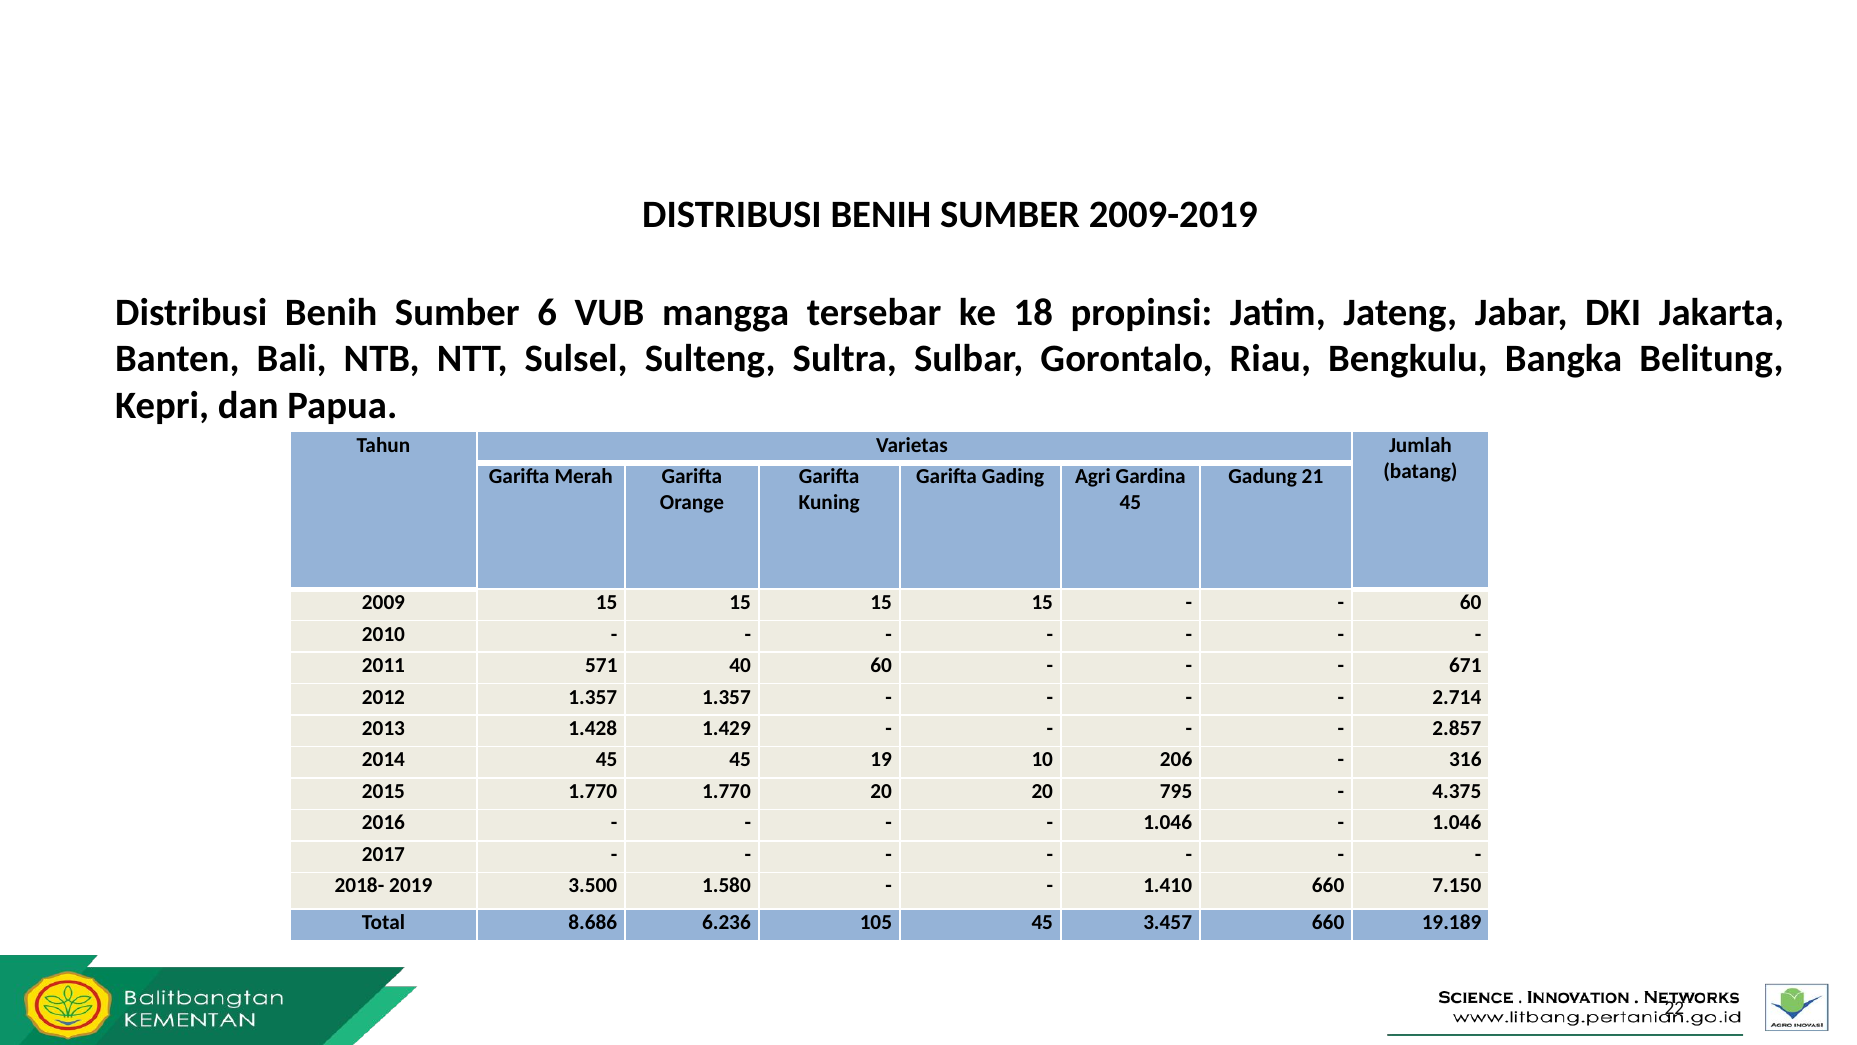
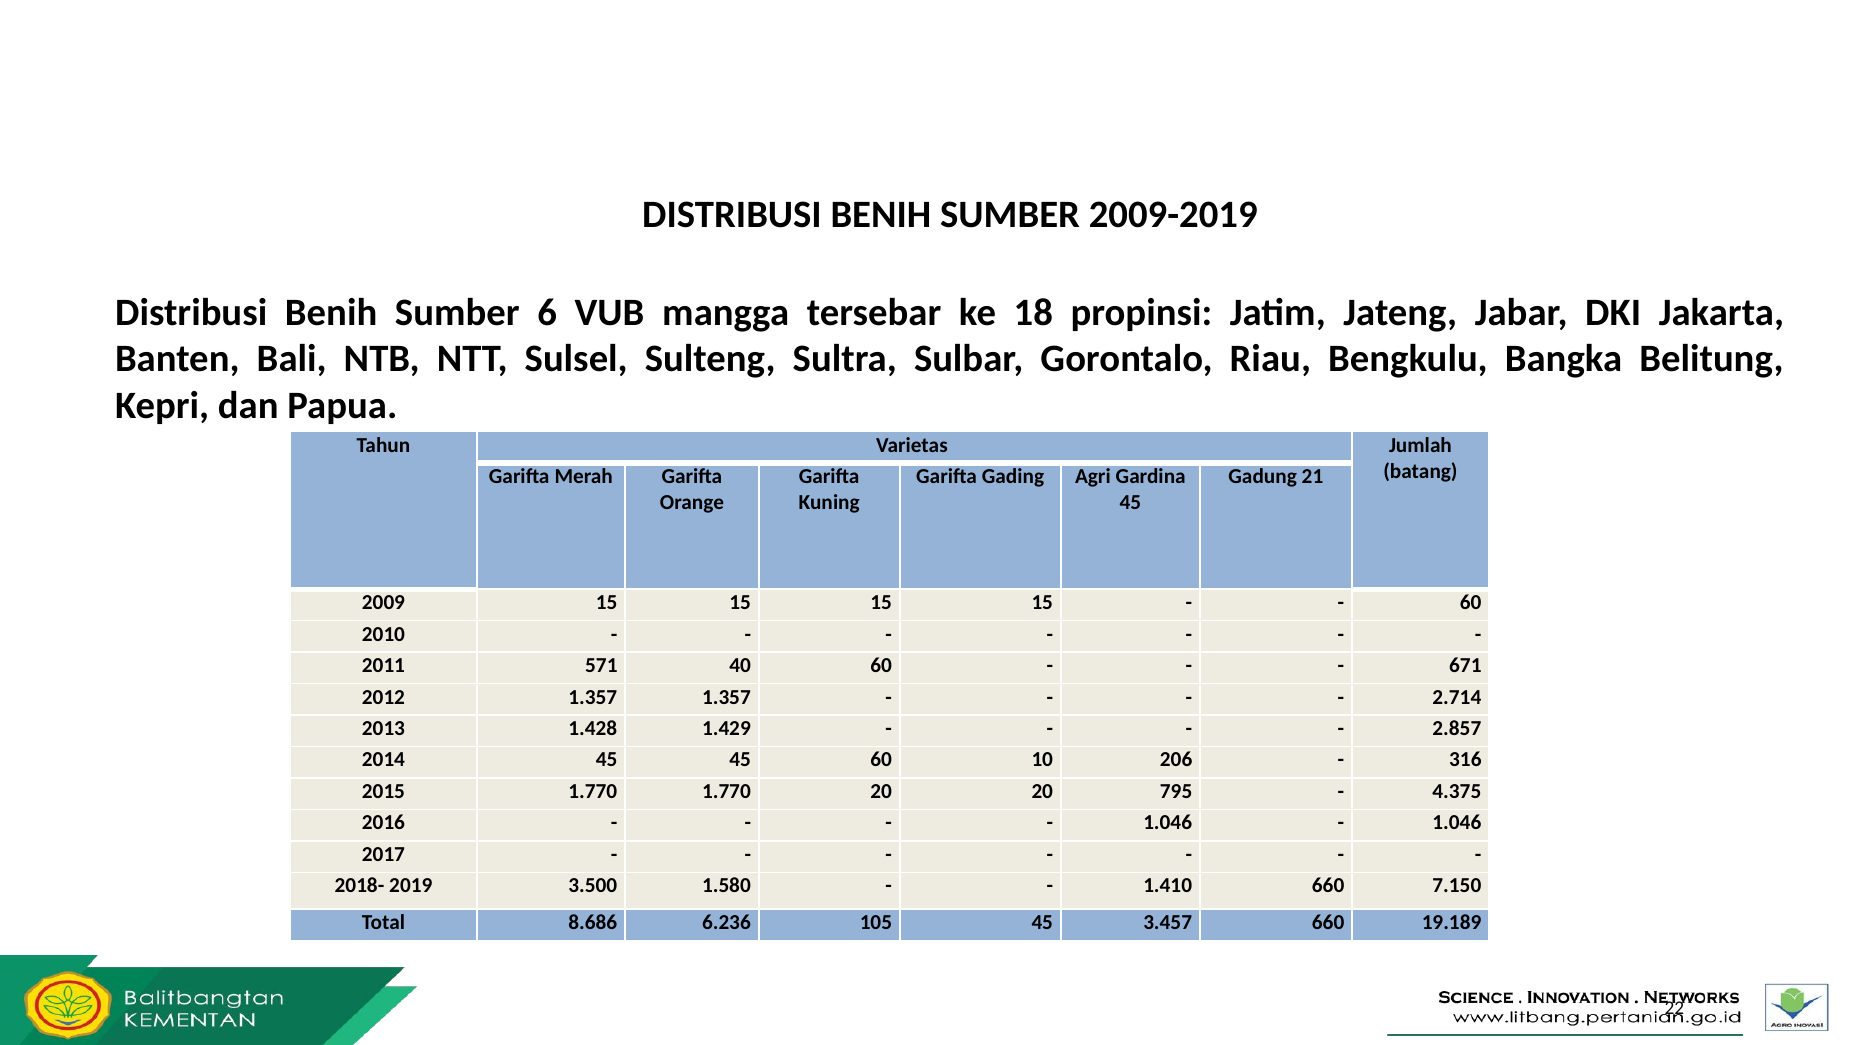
45 19: 19 -> 60
